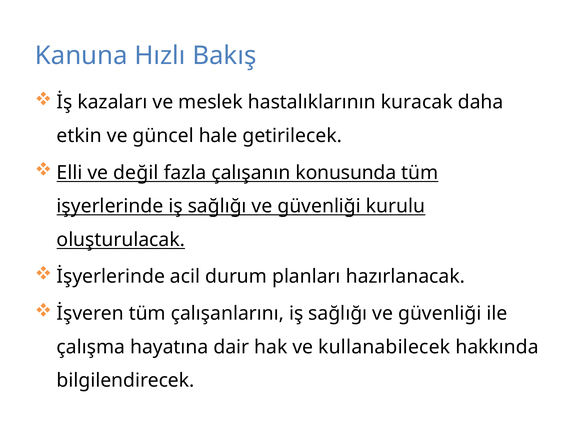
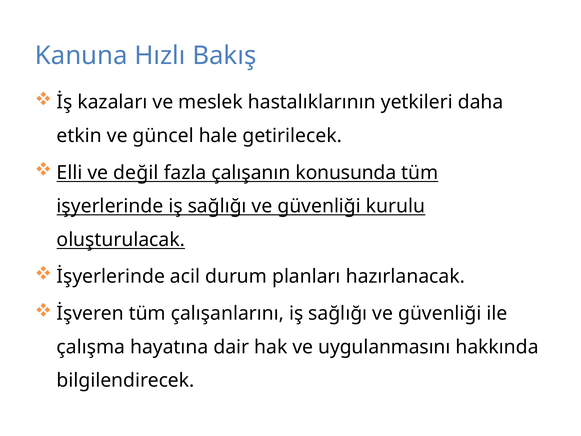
kuracak: kuracak -> yetkileri
kullanabilecek: kullanabilecek -> uygulanmasını
